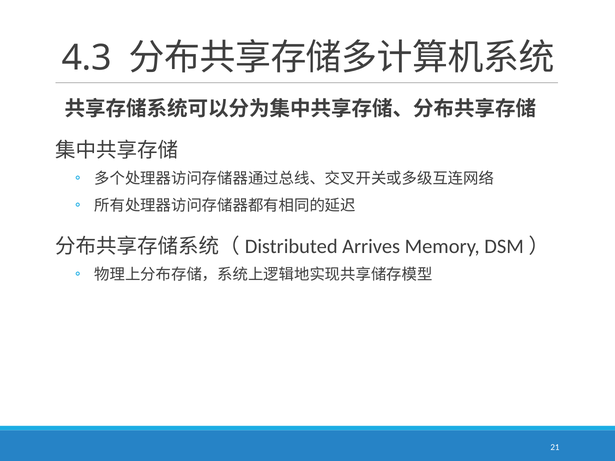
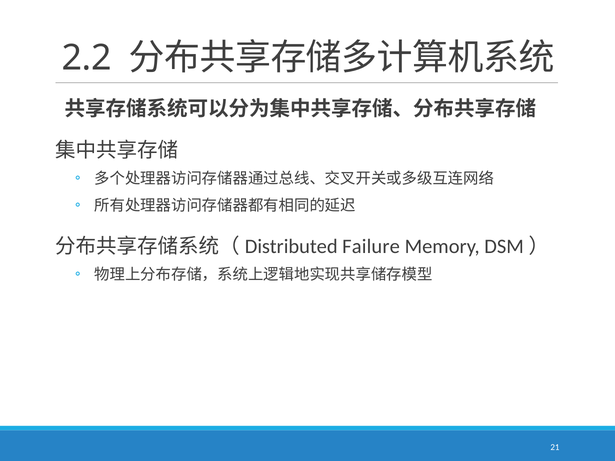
4.3: 4.3 -> 2.2
Arrives: Arrives -> Failure
